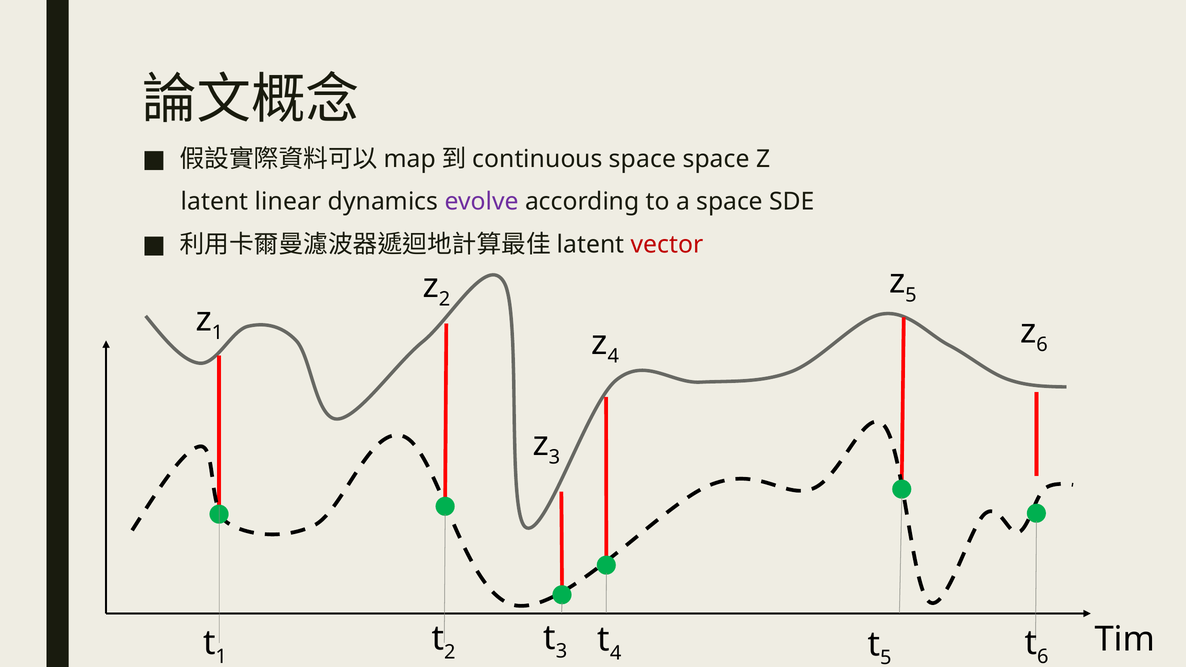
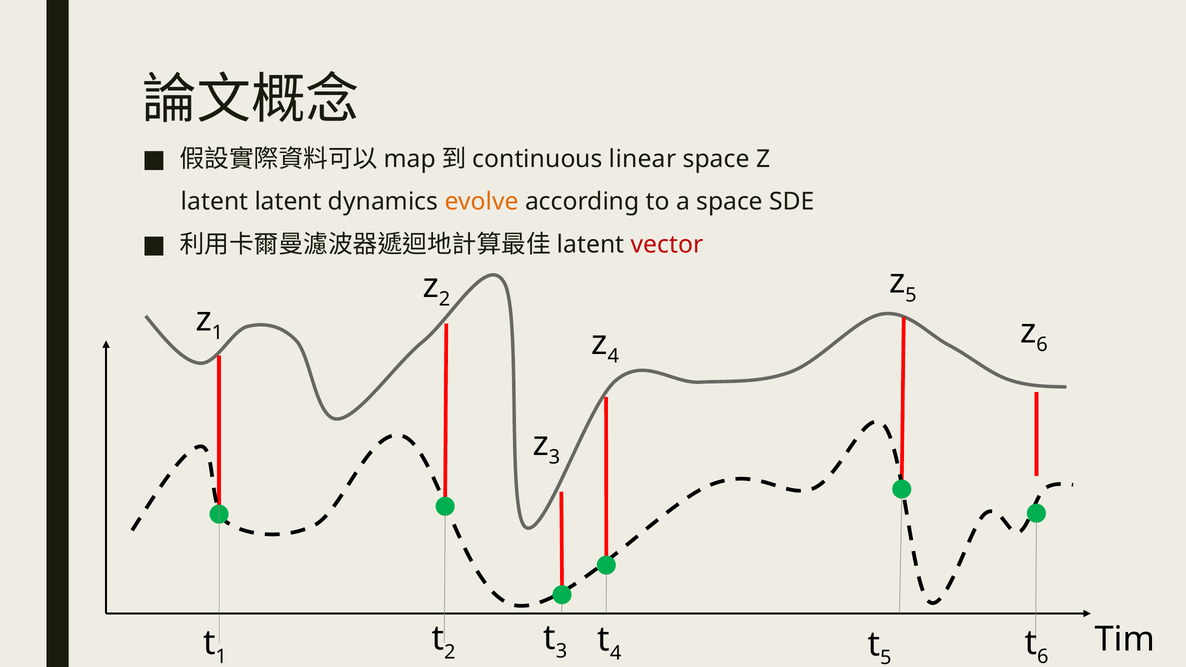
space at (643, 159): space -> linear
latent linear: linear -> latent
evolve colour: purple -> orange
